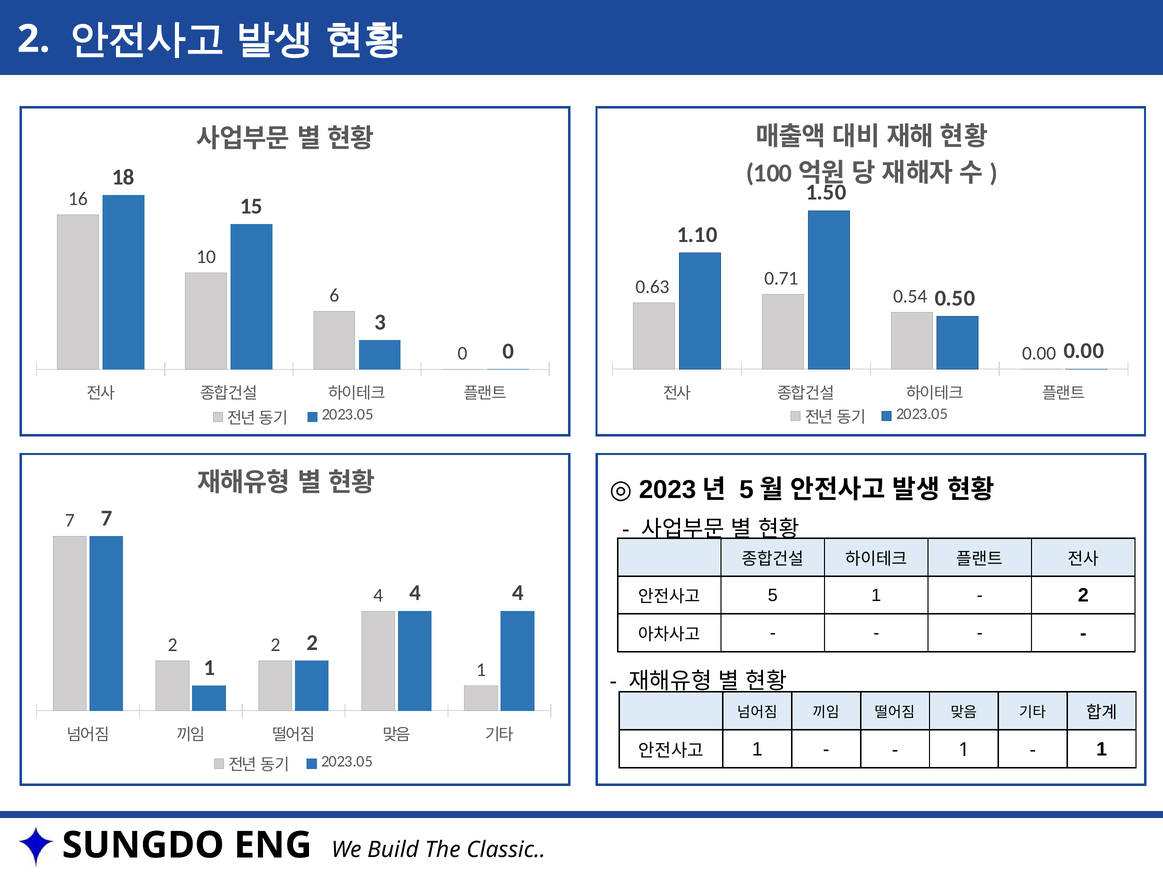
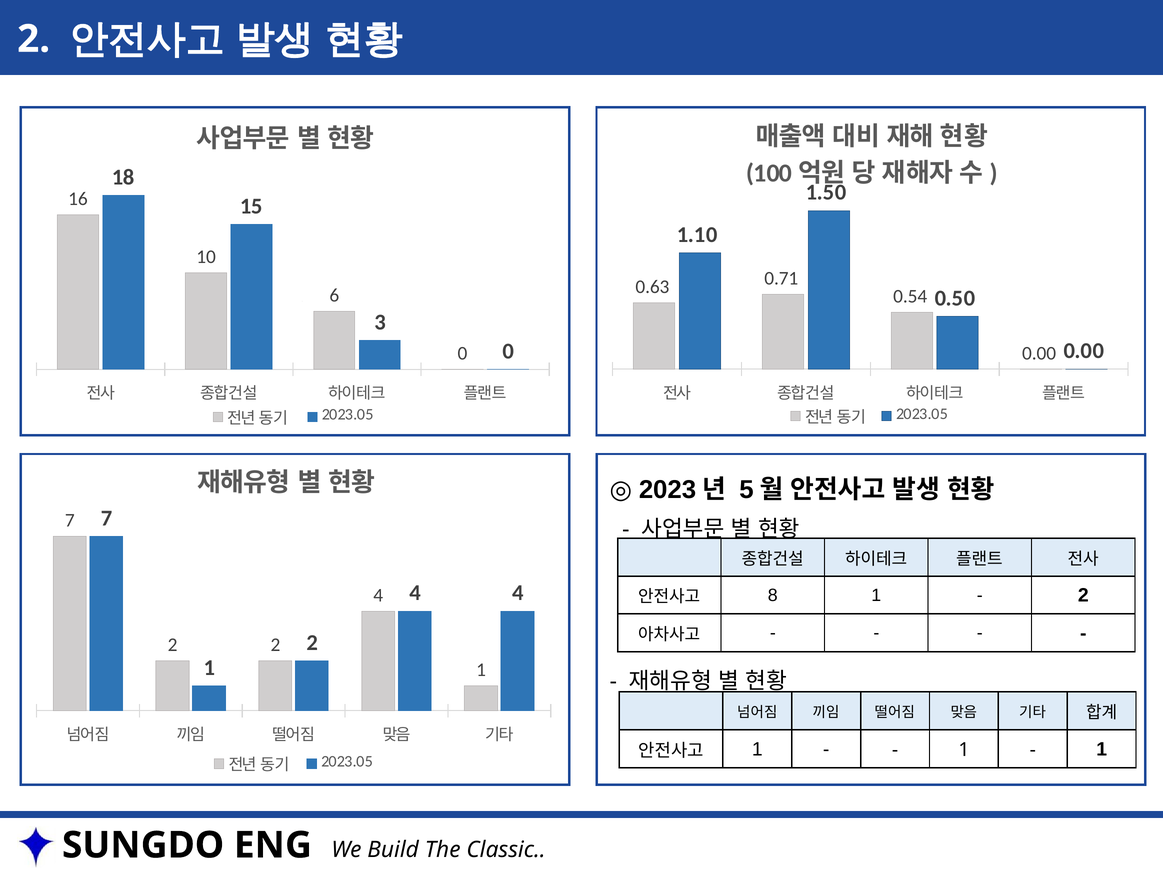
5: 5 -> 8
